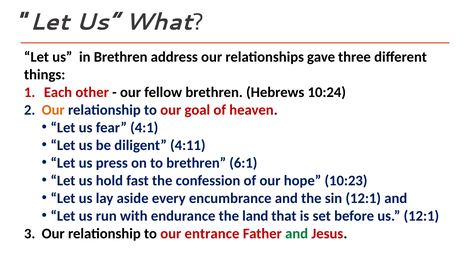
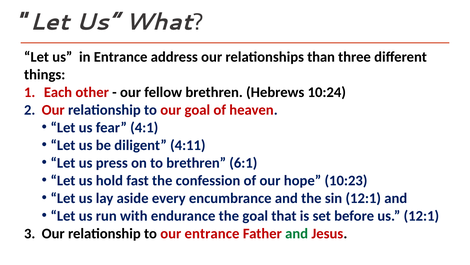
in Brethren: Brethren -> Entrance
gave: gave -> than
Our at (53, 110) colour: orange -> red
the land: land -> goal
